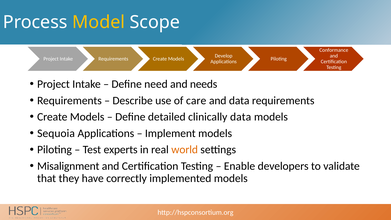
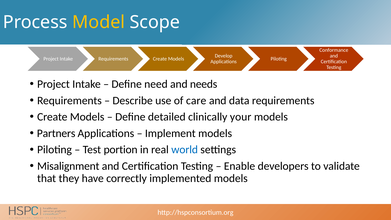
clinically data: data -> your
Sequoia: Sequoia -> Partners
experts: experts -> portion
world colour: orange -> blue
